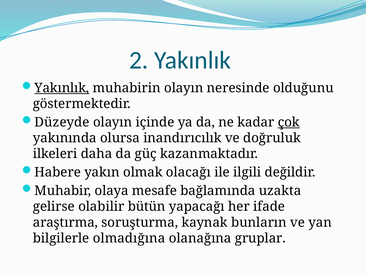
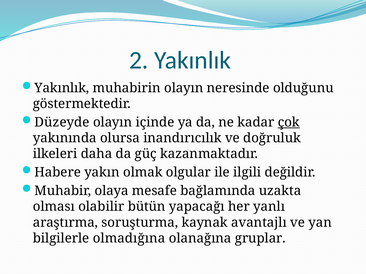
Yakınlık at (62, 88) underline: present -> none
olacağı: olacağı -> olgular
gelirse: gelirse -> olması
ifade: ifade -> yanlı
bunların: bunların -> avantajlı
